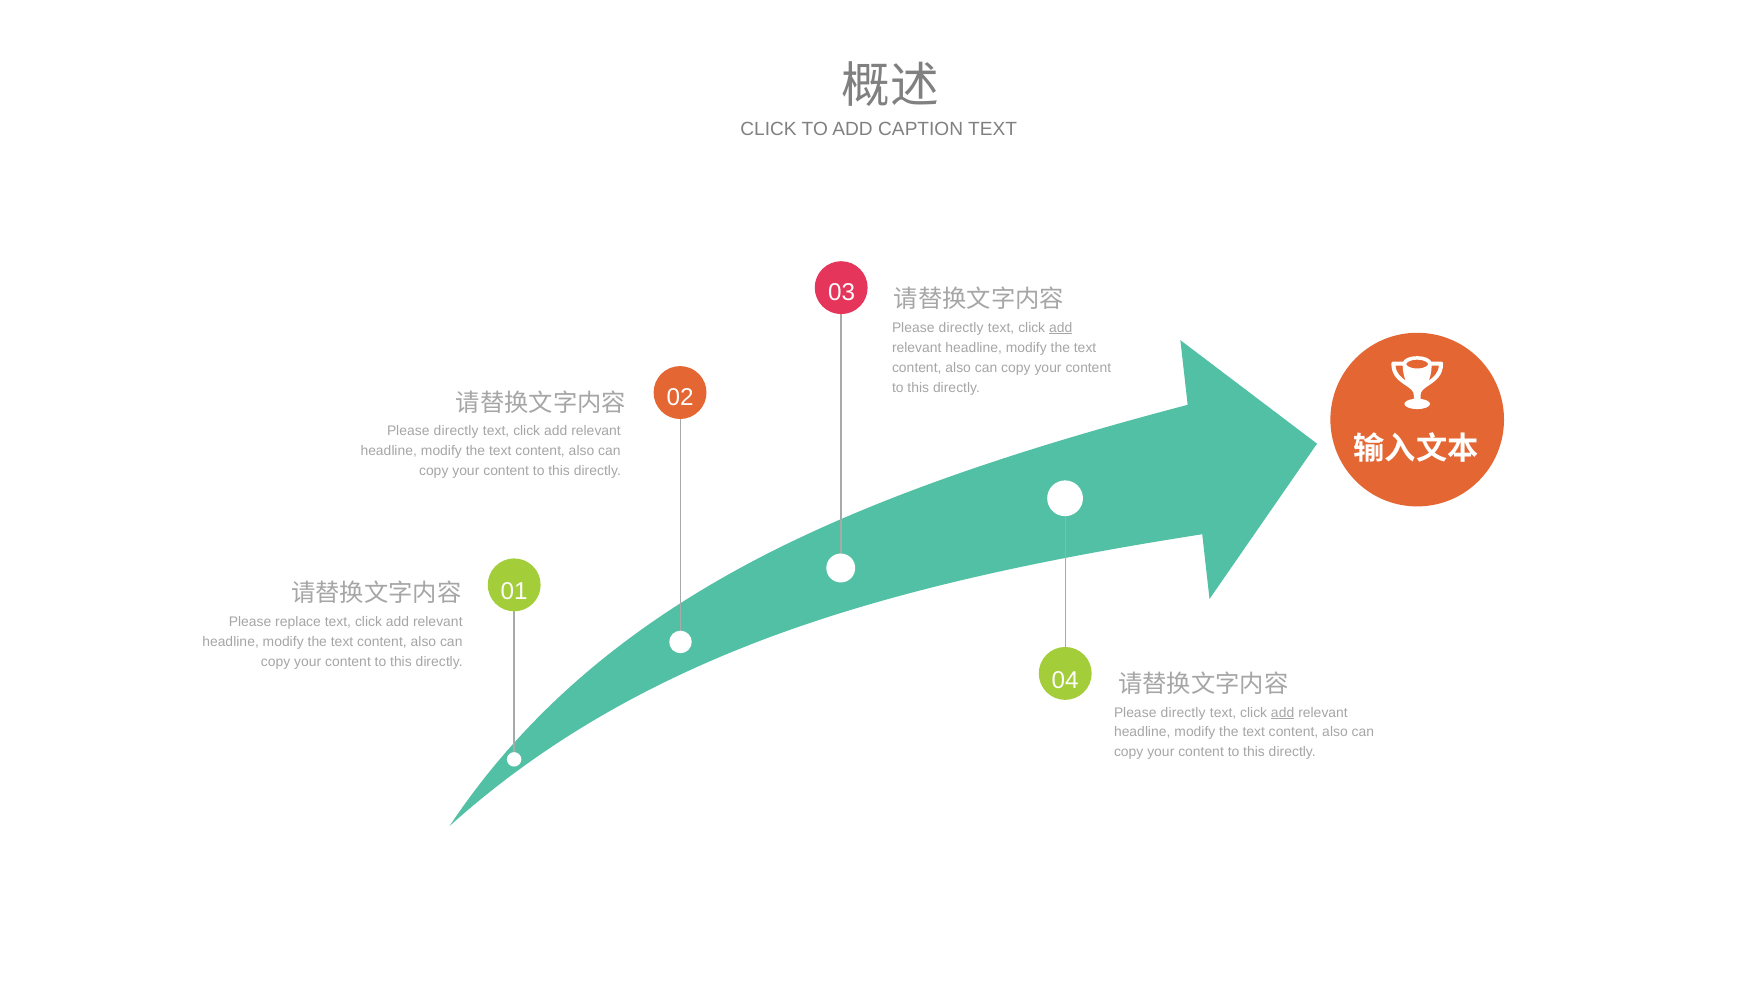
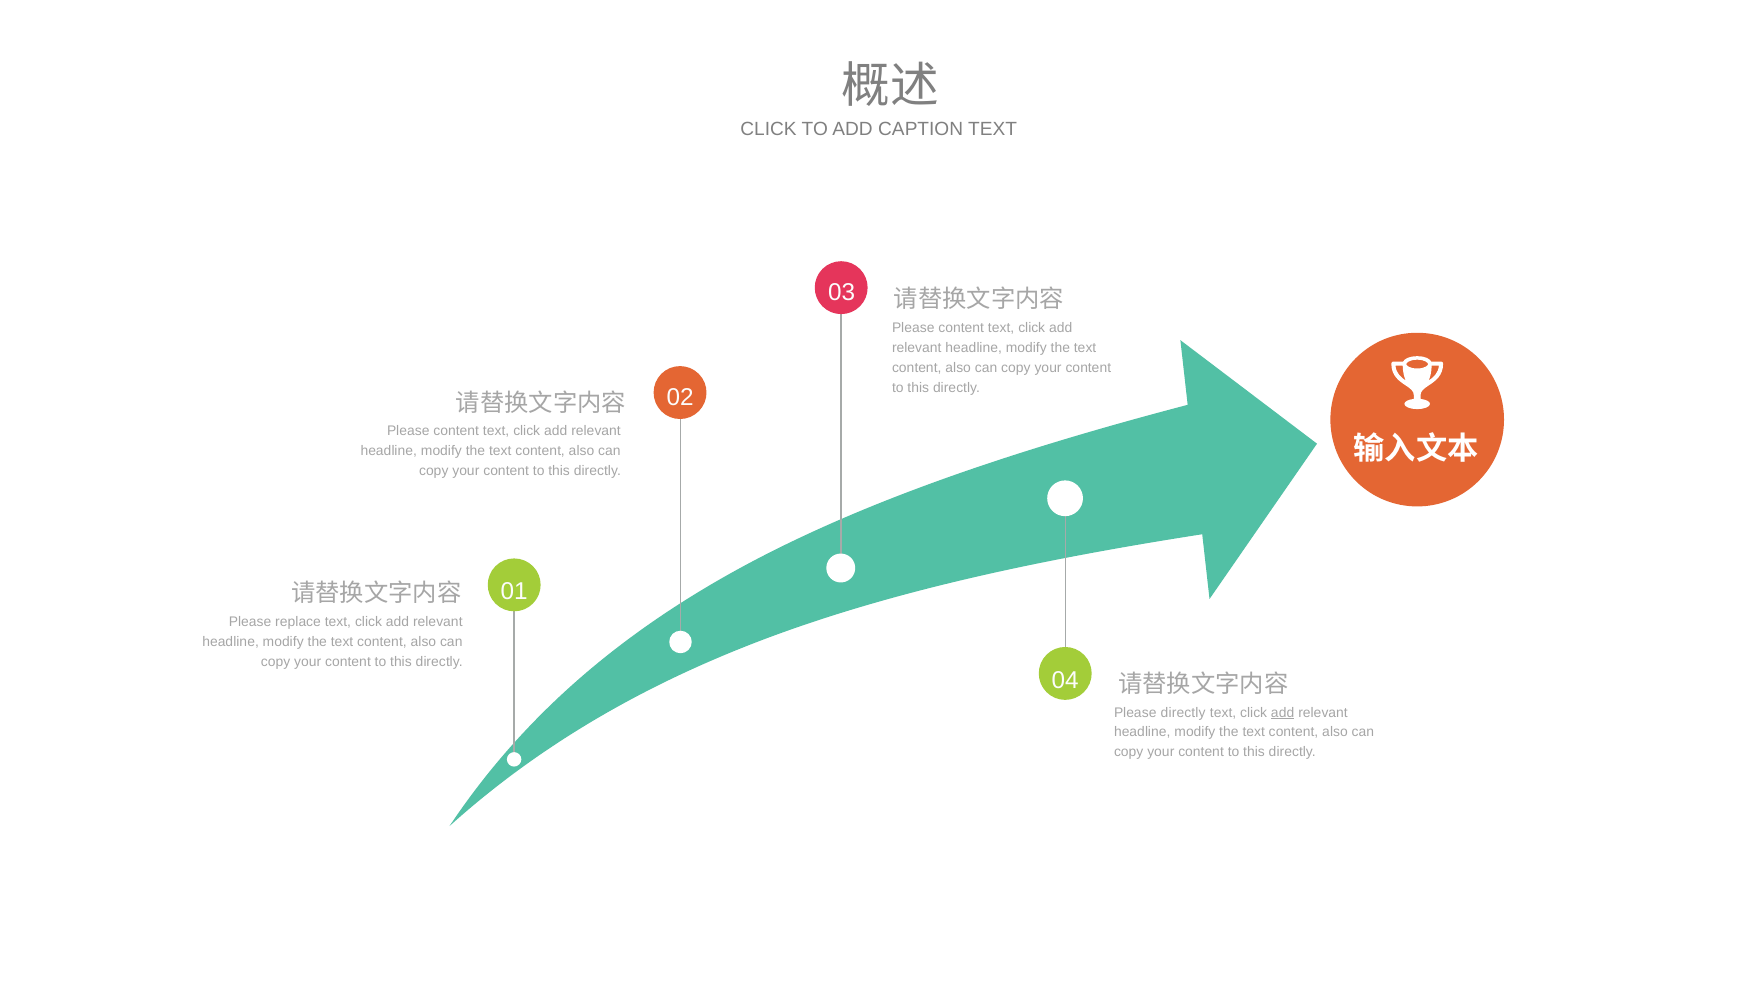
directly at (961, 328): directly -> content
add at (1061, 328) underline: present -> none
directly at (456, 431): directly -> content
